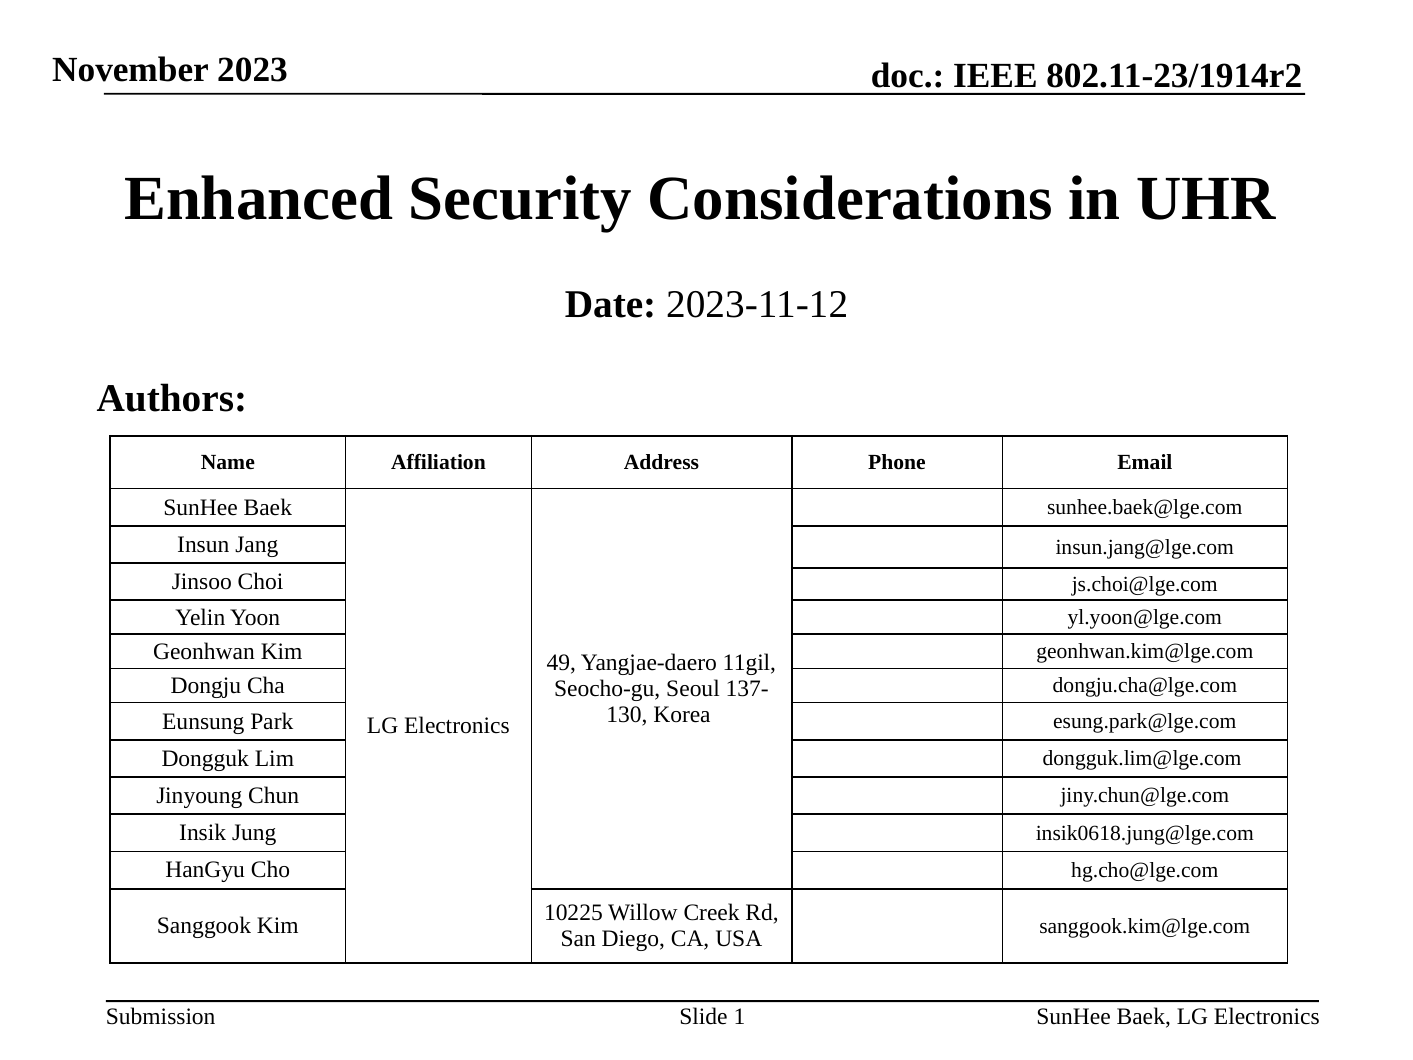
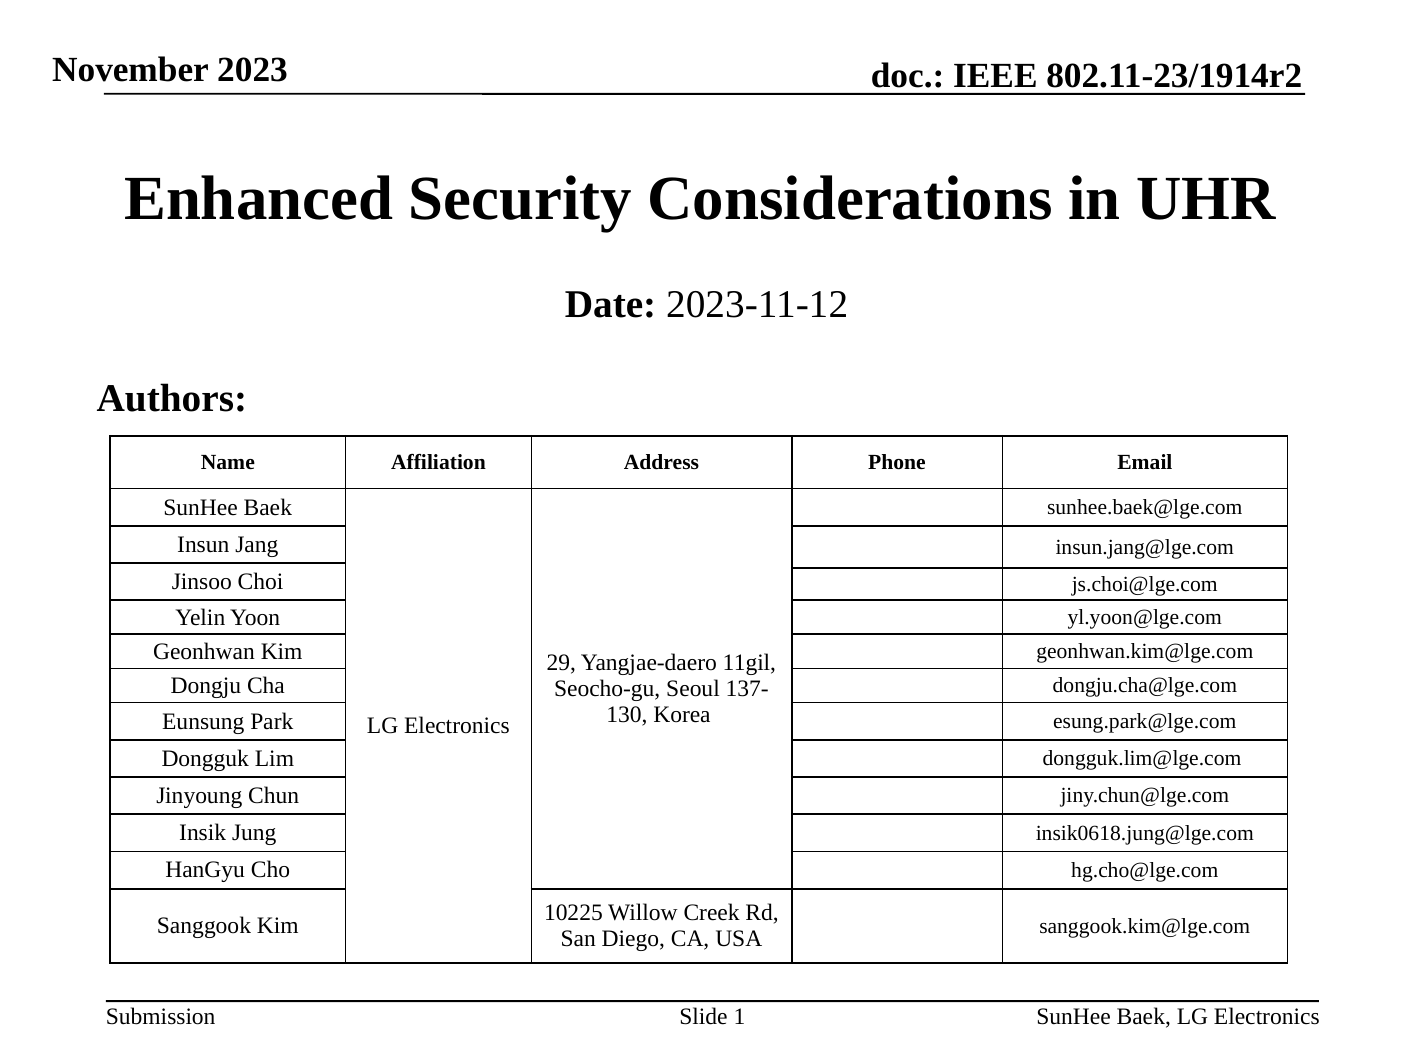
49: 49 -> 29
